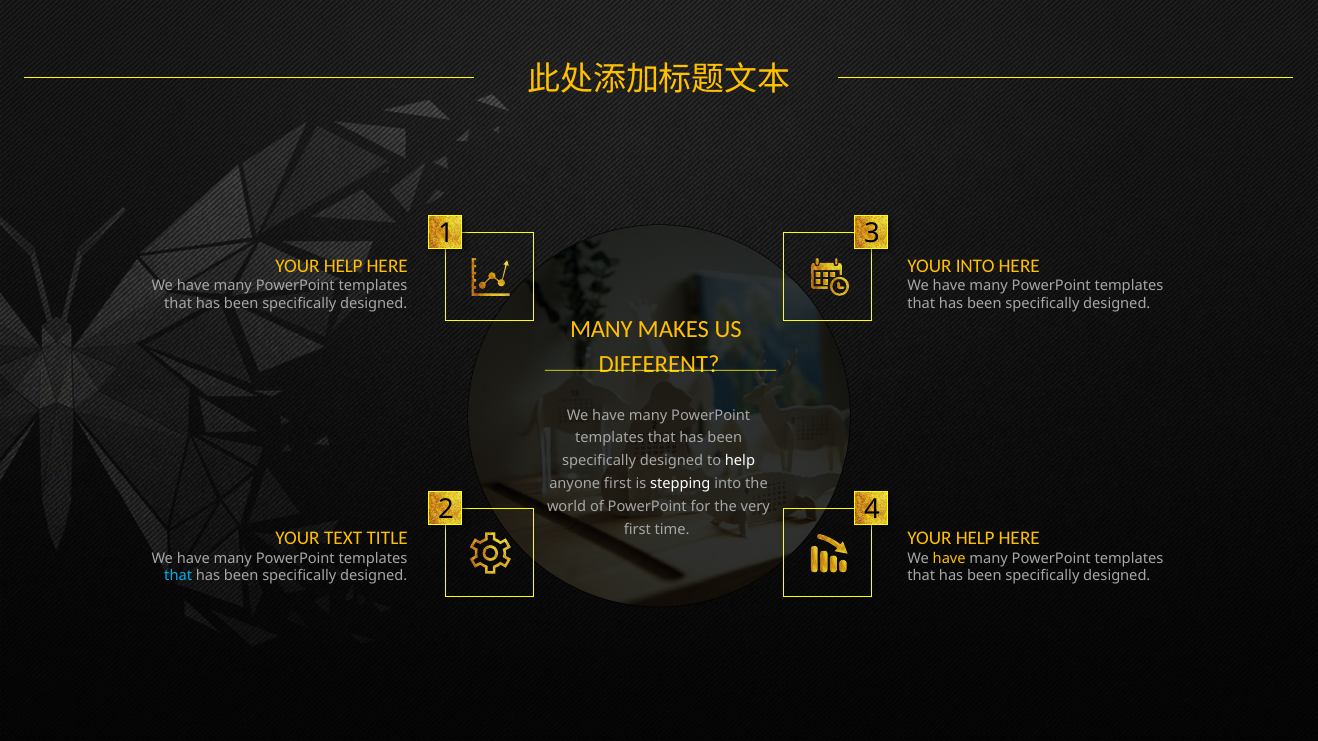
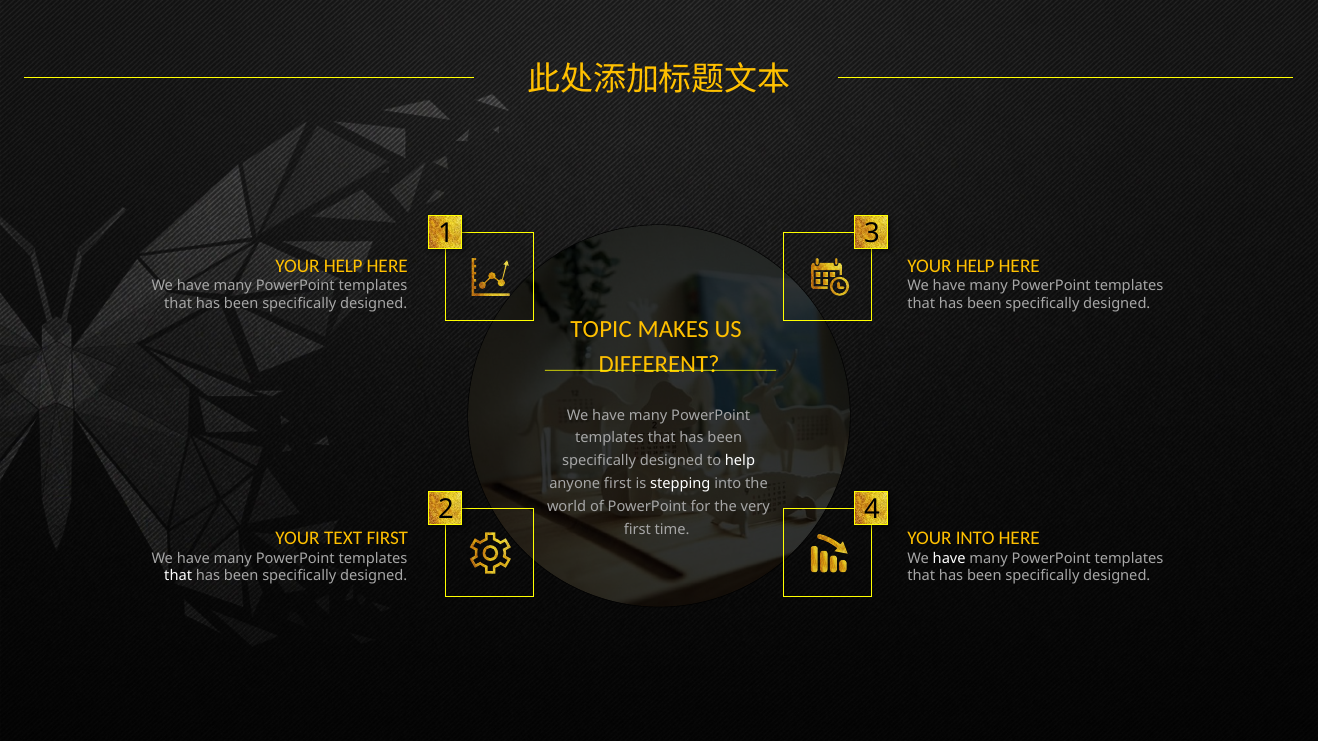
INTO at (975, 266): INTO -> HELP
MANY at (601, 329): MANY -> TOPIC
TEXT TITLE: TITLE -> FIRST
HELP at (975, 539): HELP -> INTO
have at (949, 559) colour: yellow -> white
that at (178, 576) colour: light blue -> white
